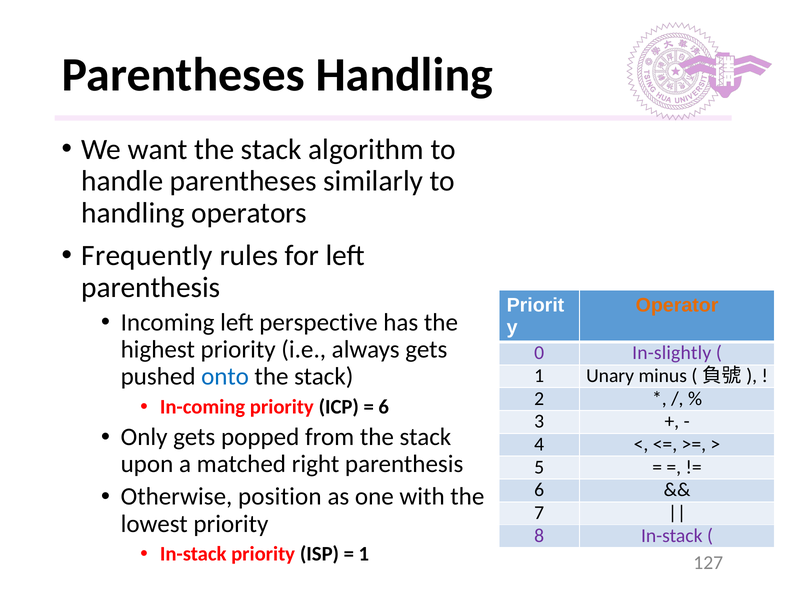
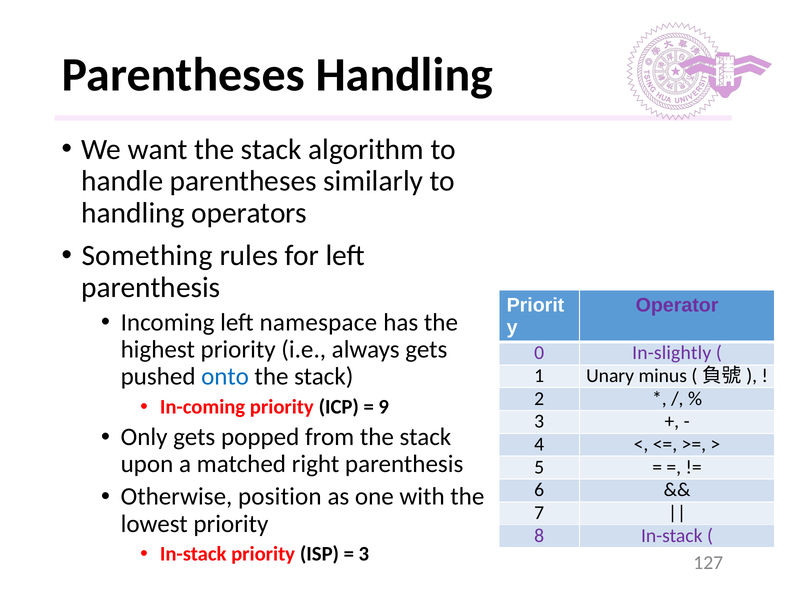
Frequently: Frequently -> Something
Operator colour: orange -> purple
perspective: perspective -> namespace
6 at (384, 407): 6 -> 9
1 at (364, 554): 1 -> 3
